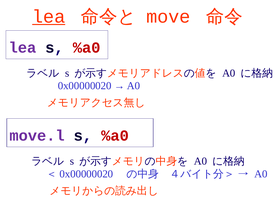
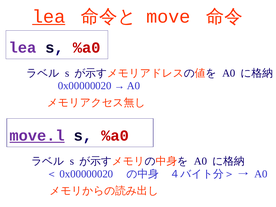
move.l underline: none -> present
